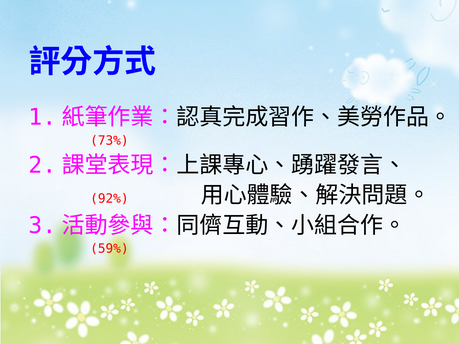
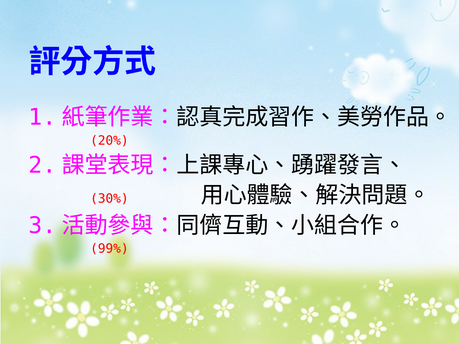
73%: 73% -> 20%
92%: 92% -> 30%
59%: 59% -> 99%
